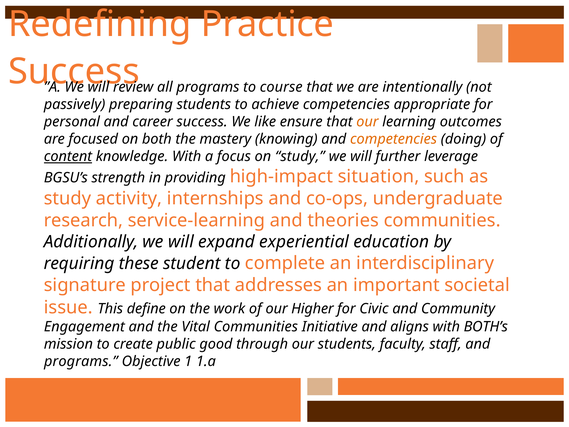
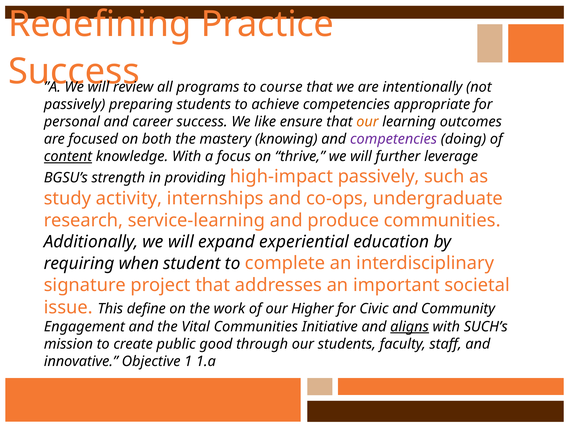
competencies at (394, 139) colour: orange -> purple
on study: study -> thrive
high-impact situation: situation -> passively
theories: theories -> produce
these: these -> when
aligns underline: none -> present
BOTH’s: BOTH’s -> SUCH’s
programs at (81, 361): programs -> innovative
